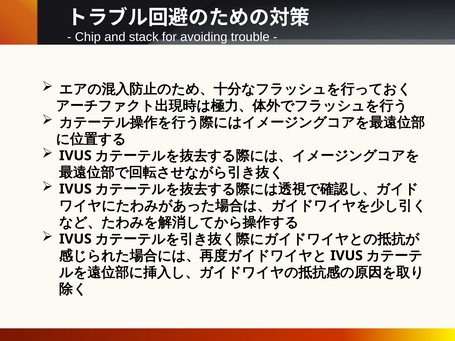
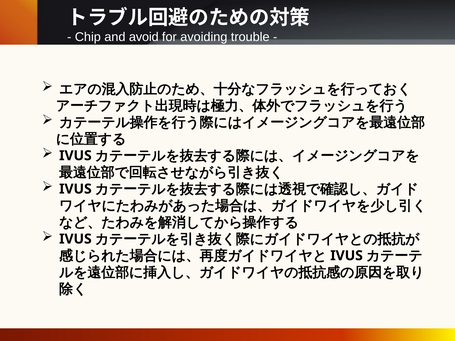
stack: stack -> avoid
